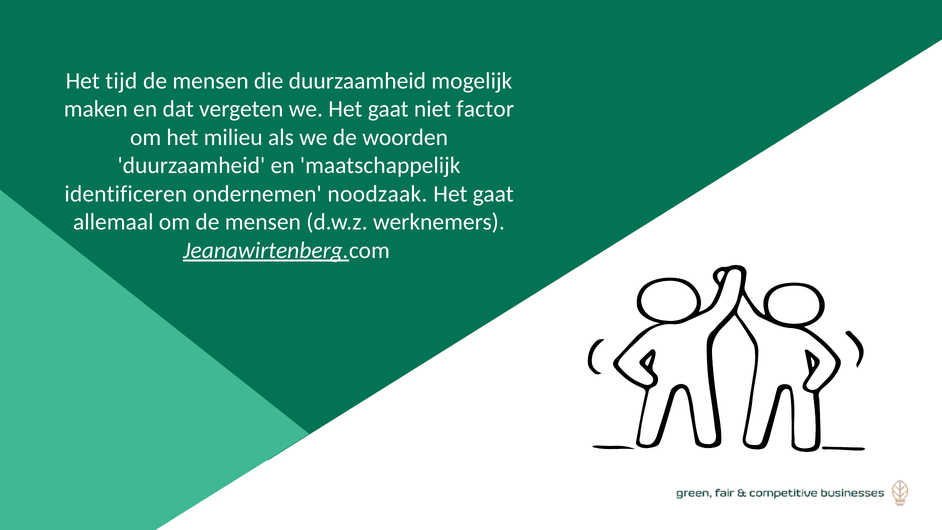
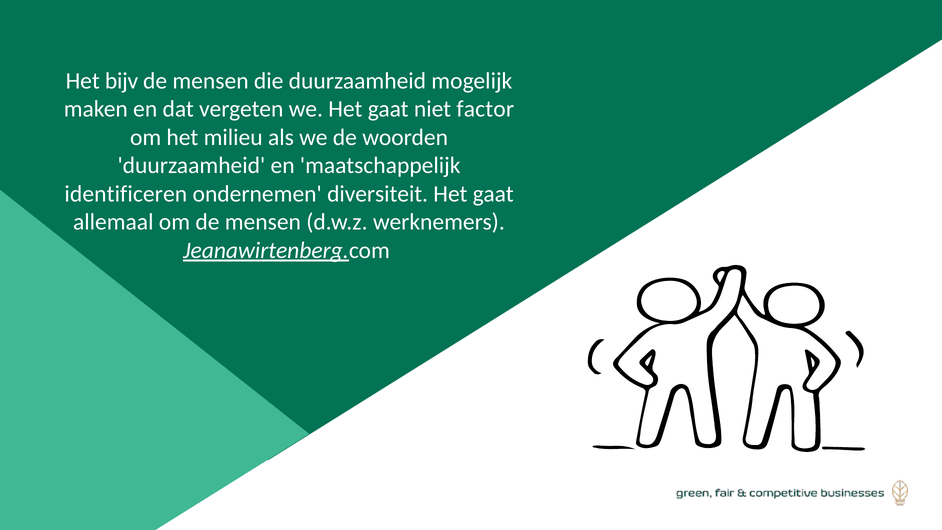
tijd: tijd -> bijv
noodzaak: noodzaak -> diversiteit
